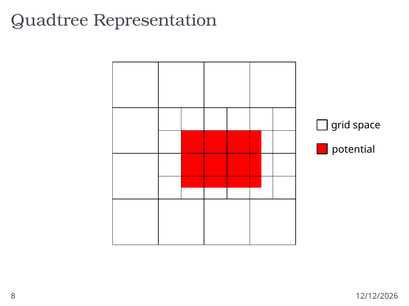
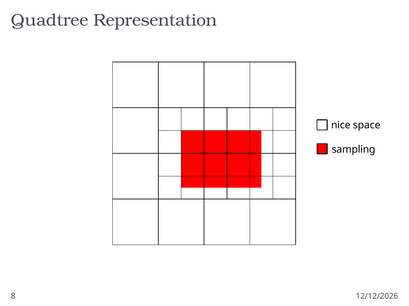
grid: grid -> nice
potential: potential -> sampling
